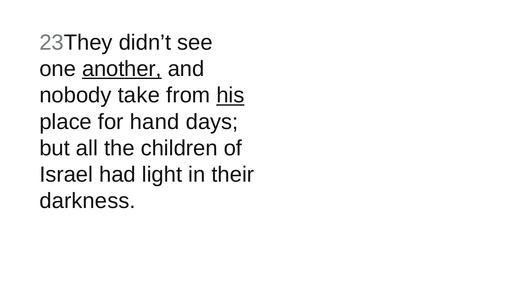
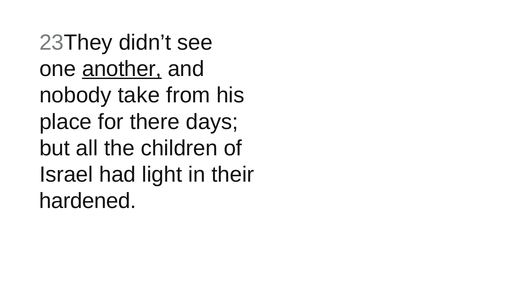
his underline: present -> none
hand: hand -> there
darkness: darkness -> hardened
